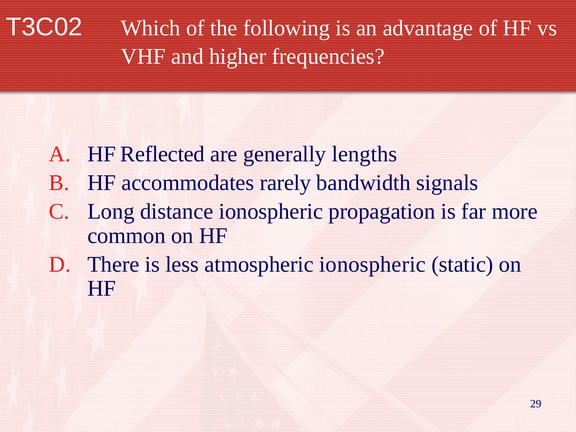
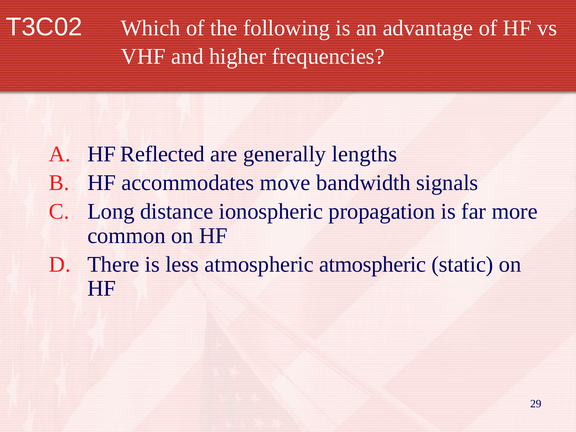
rarely: rarely -> move
atmospheric ionospheric: ionospheric -> atmospheric
